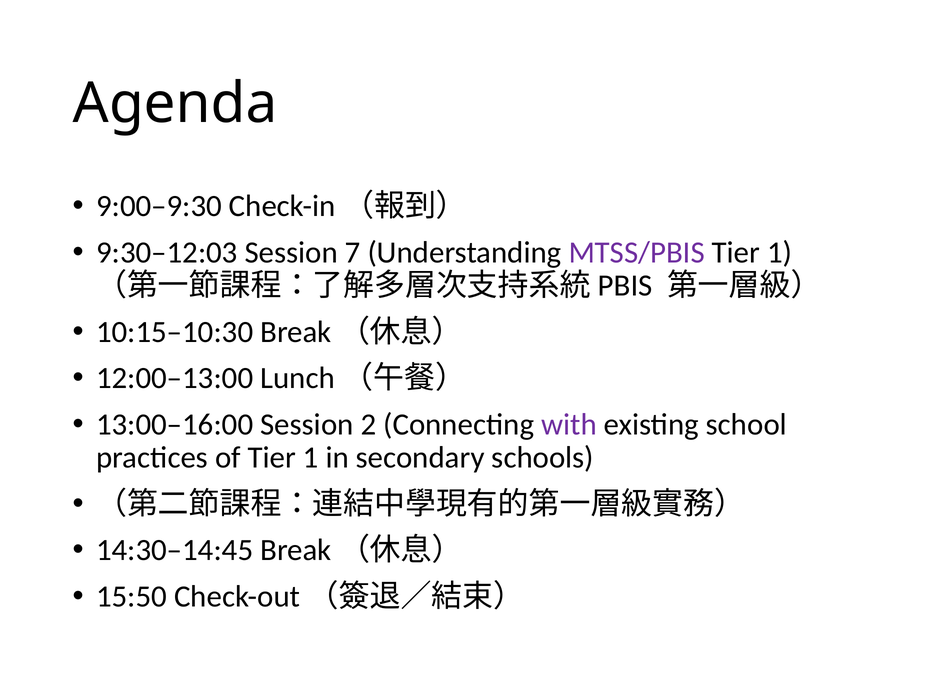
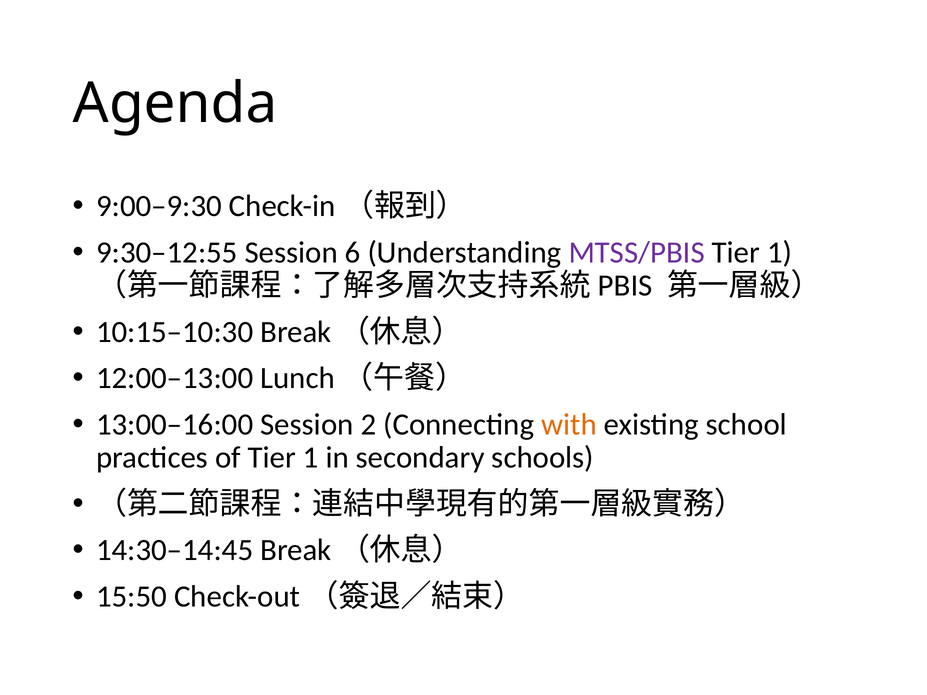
9:30–12:03: 9:30–12:03 -> 9:30–12:55
7: 7 -> 6
with colour: purple -> orange
